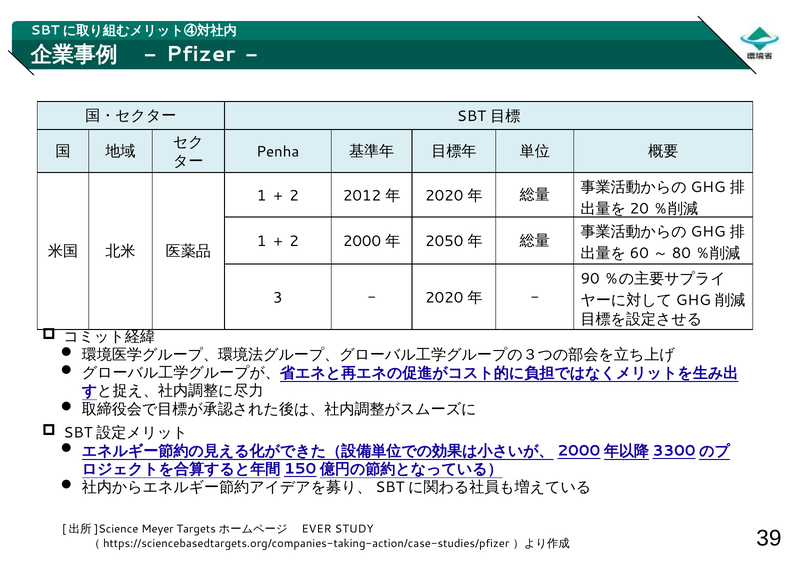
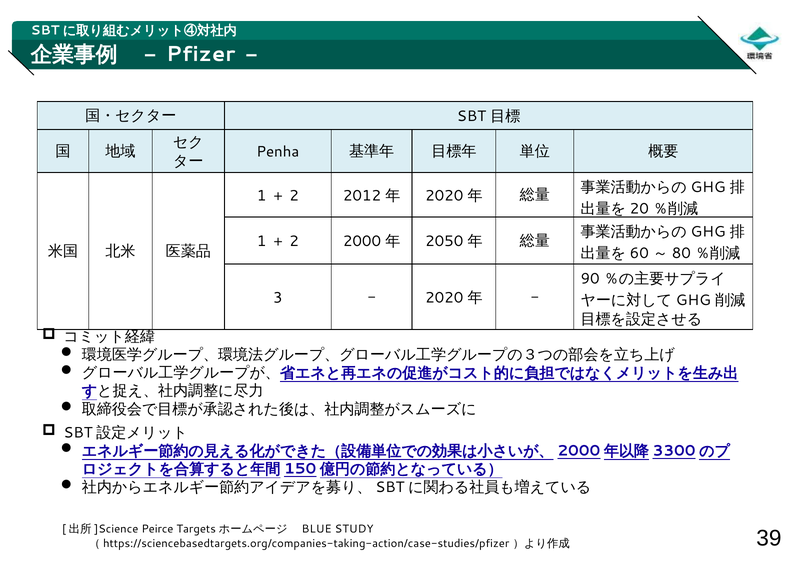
Meyer: Meyer -> Peirce
EVER: EVER -> BLUE
